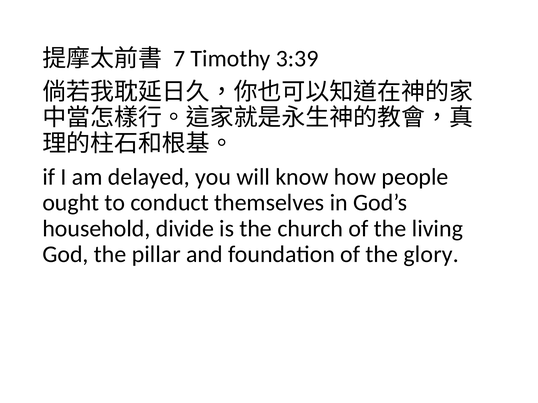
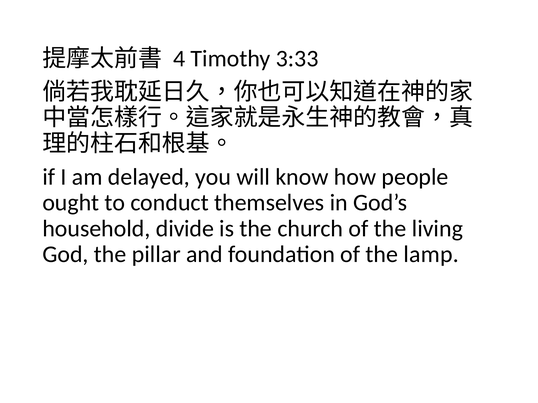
7: 7 -> 4
3:39: 3:39 -> 3:33
glory: glory -> lamp
